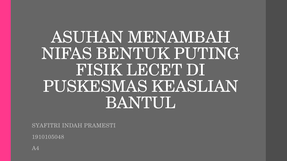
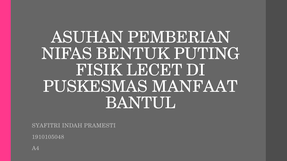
MENAMBAH: MENAMBAH -> PEMBERIAN
KEASLIAN: KEASLIAN -> MANFAAT
